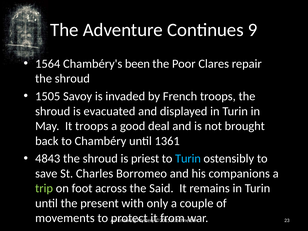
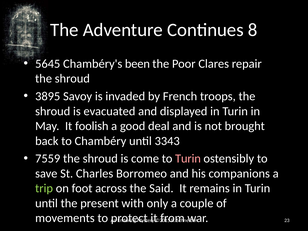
9: 9 -> 8
1564: 1564 -> 5645
1505: 1505 -> 3895
It troops: troops -> foolish
1361: 1361 -> 3343
4843: 4843 -> 7559
priest: priest -> come
Turin at (188, 159) colour: light blue -> pink
